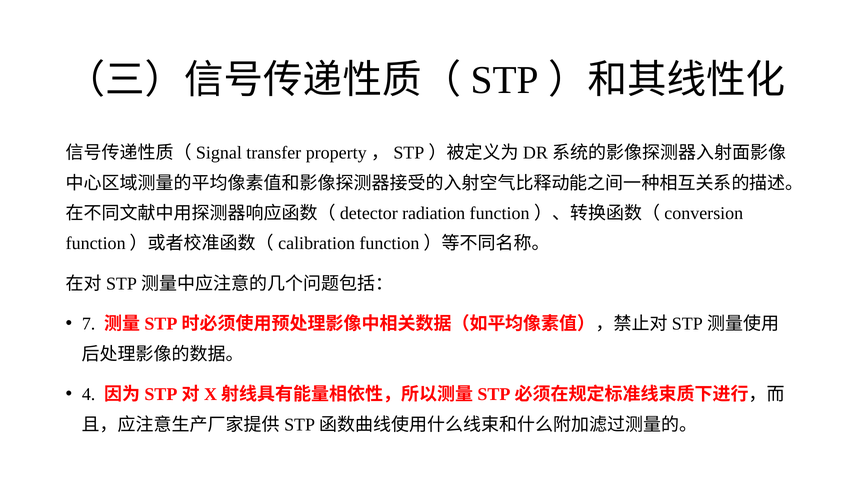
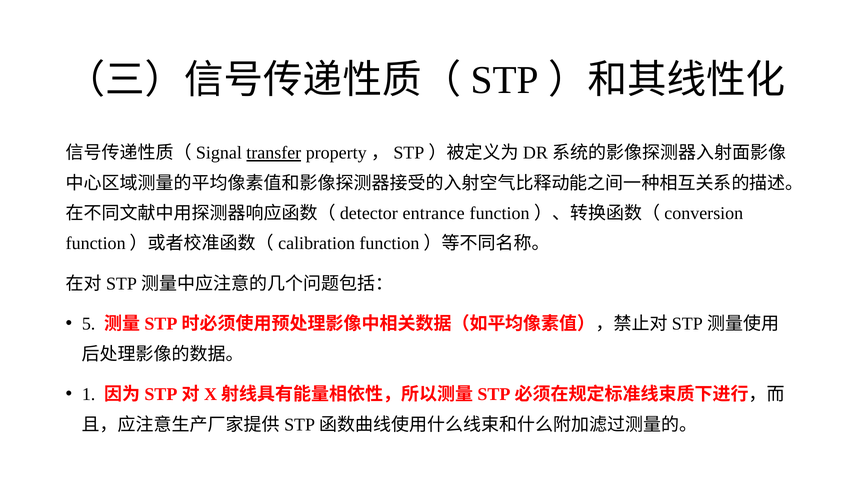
transfer underline: none -> present
radiation: radiation -> entrance
7: 7 -> 5
4: 4 -> 1
